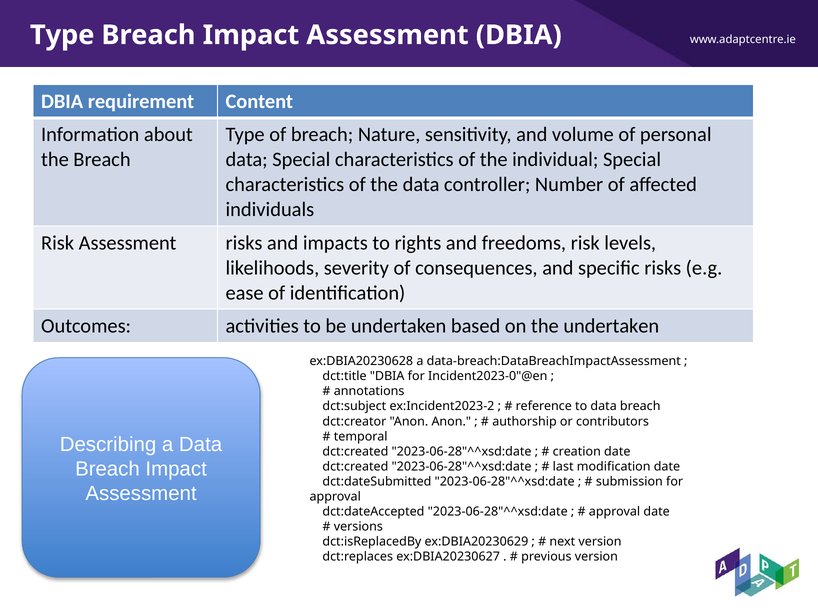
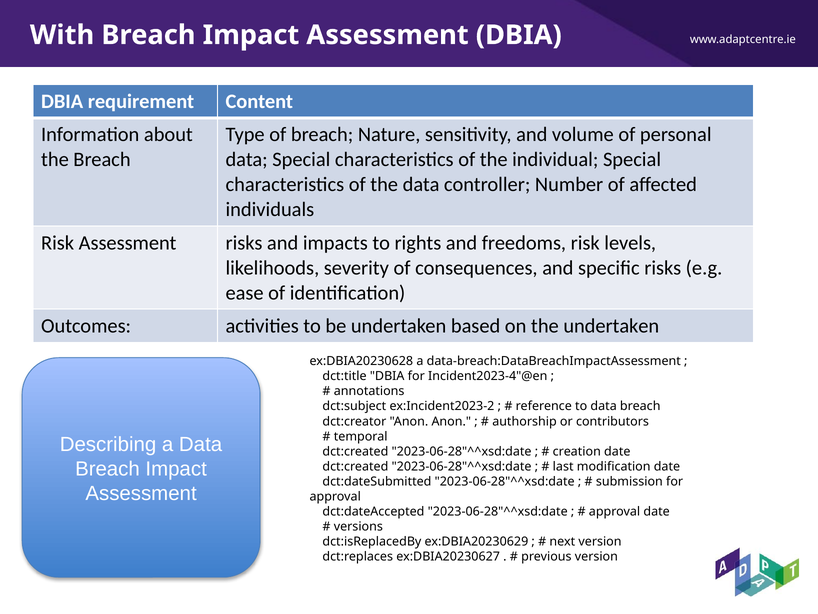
Type at (62, 35): Type -> With
Incident2023-0"@en: Incident2023-0"@en -> Incident2023-4"@en
